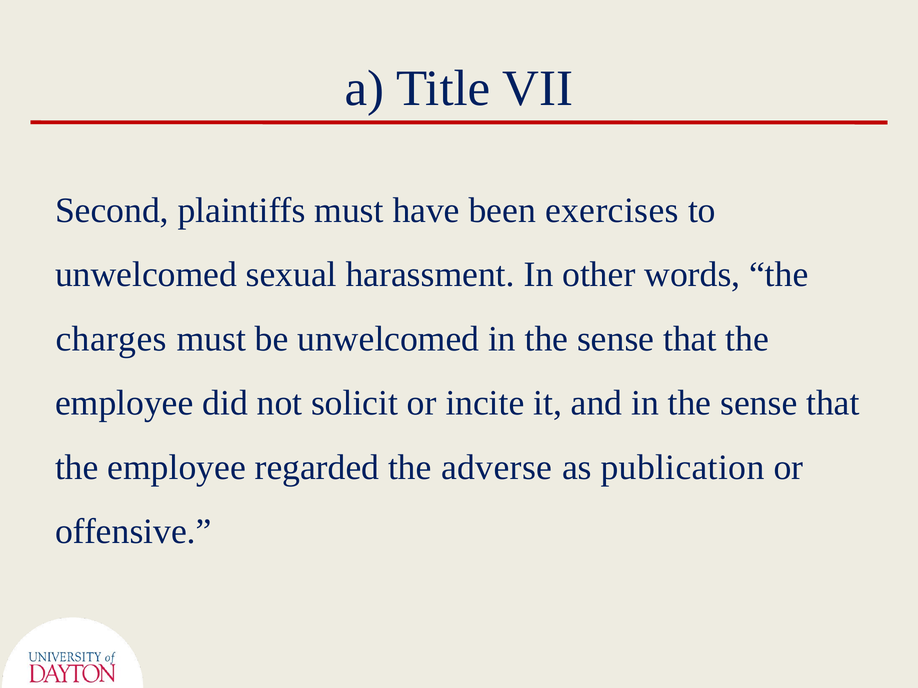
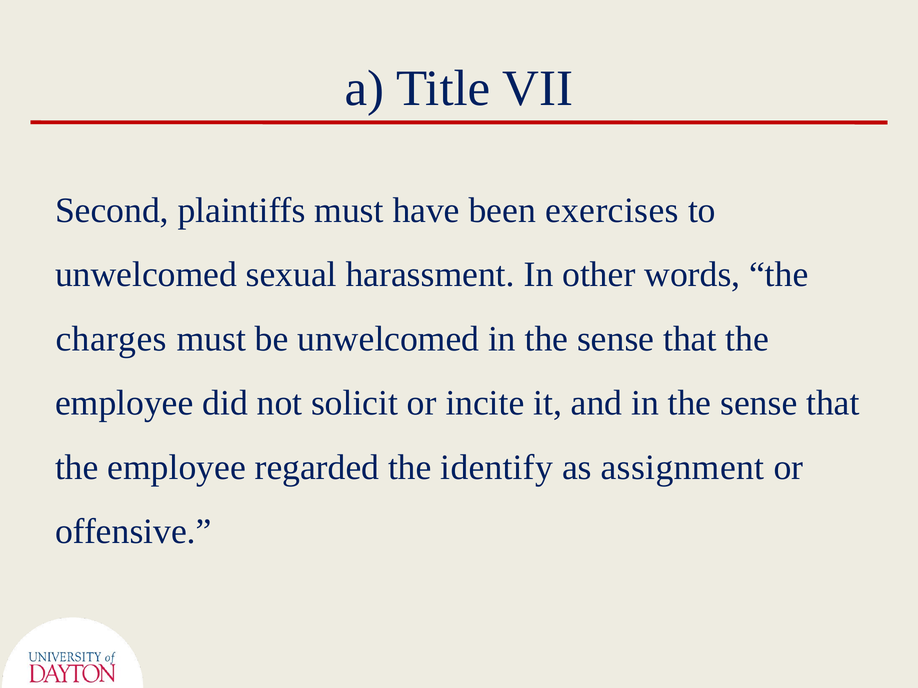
adverse: adverse -> identify
publication: publication -> assignment
